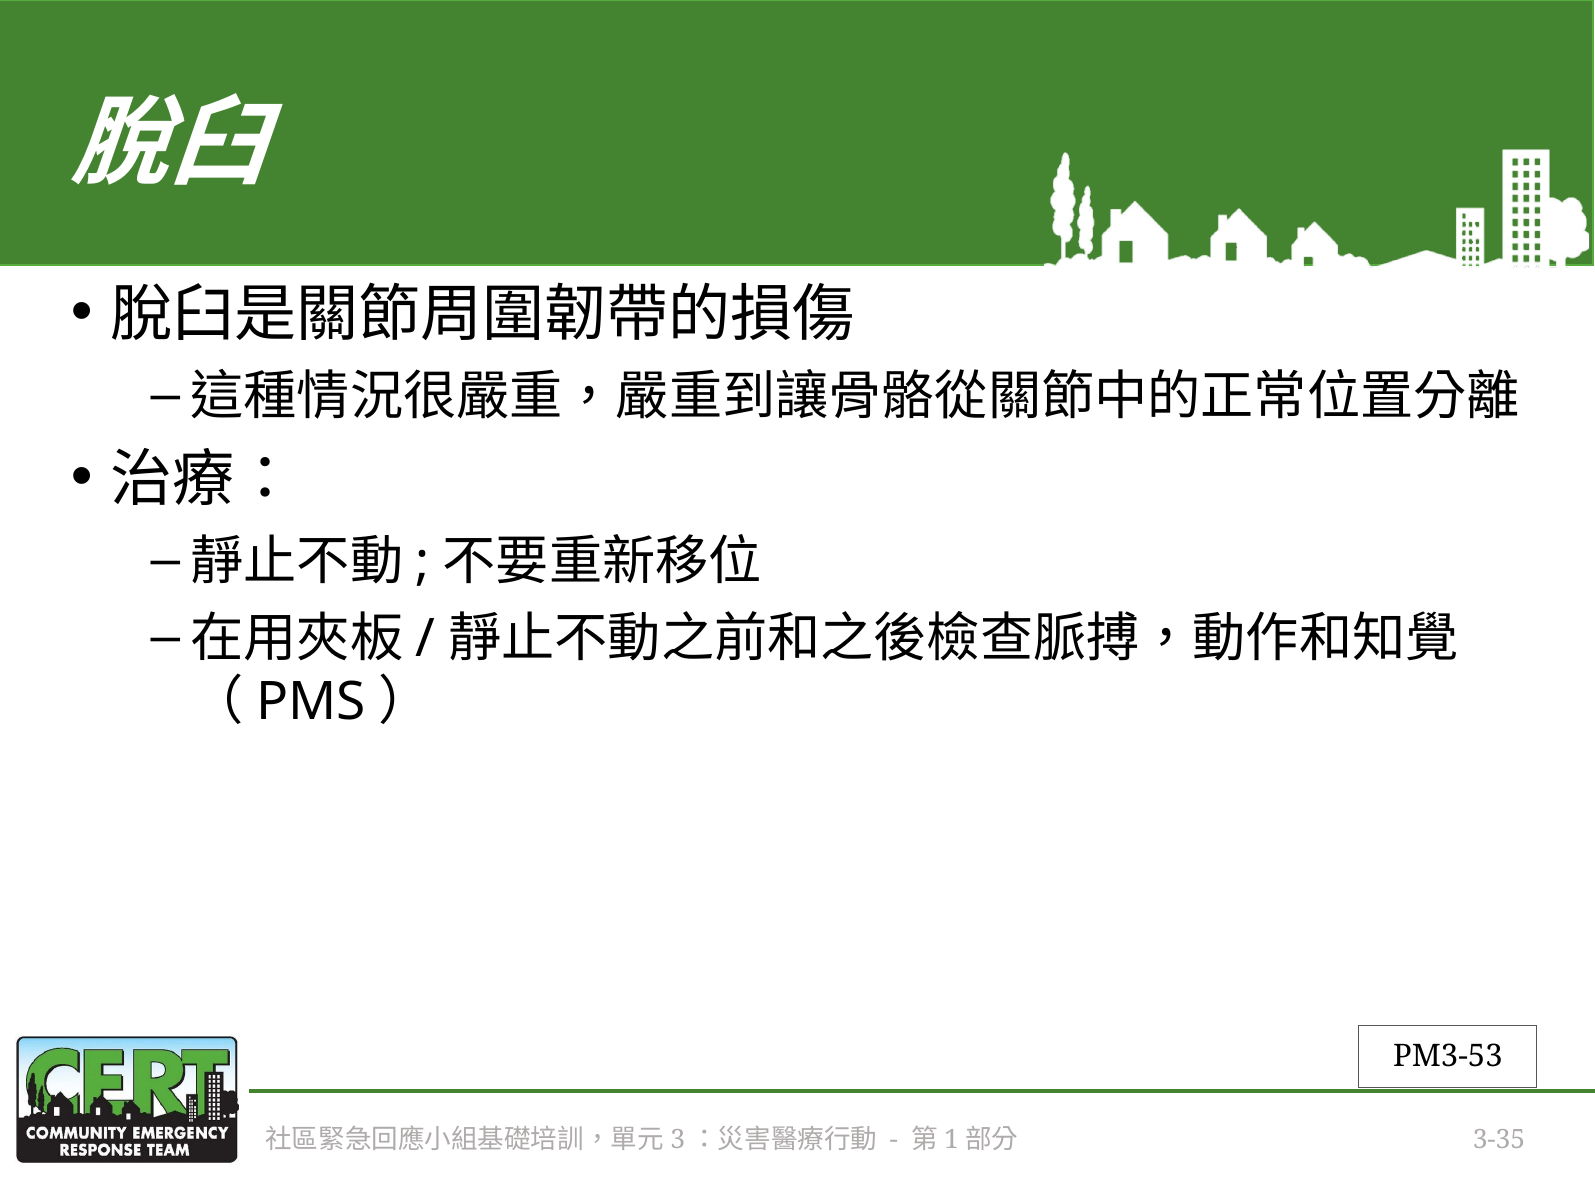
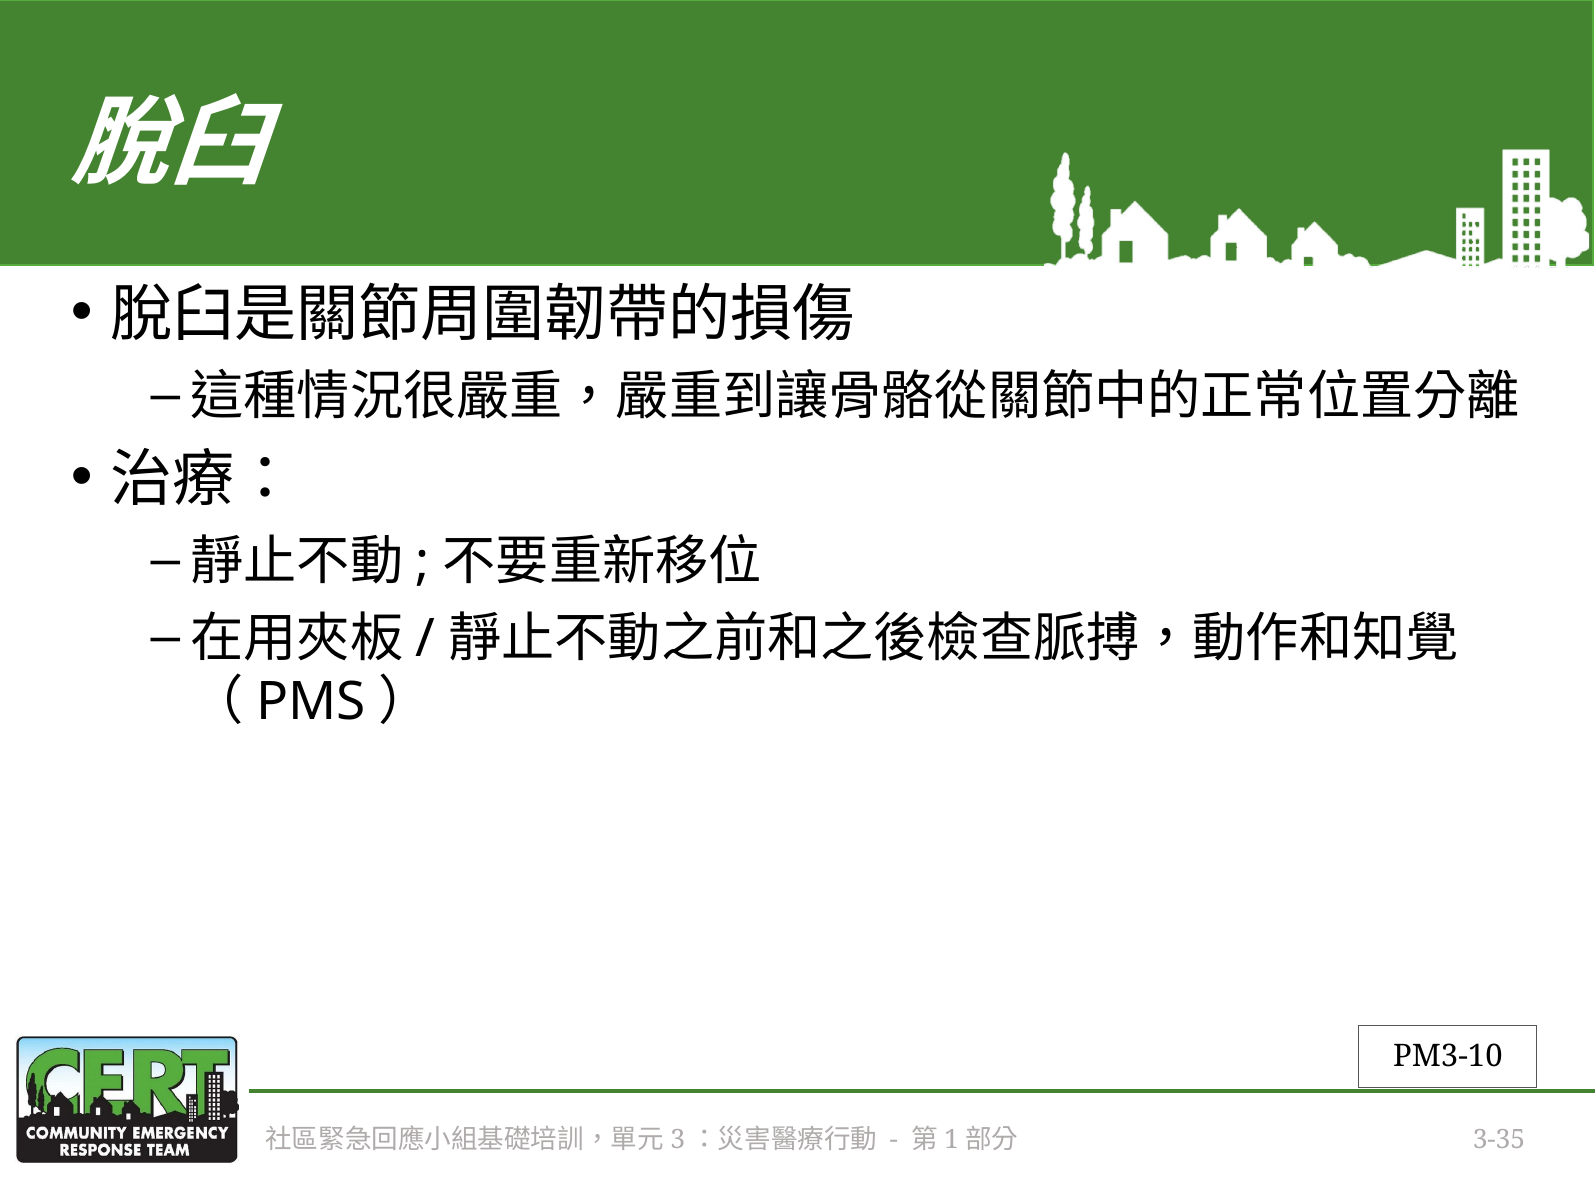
PM3-53: PM3-53 -> PM3-10
